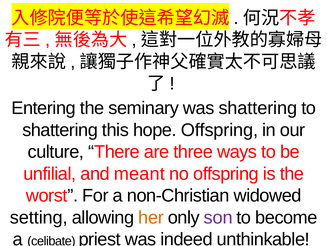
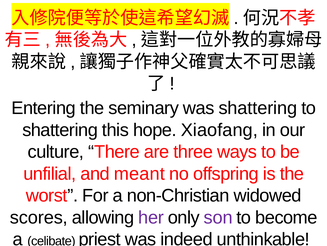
hope Offspring: Offspring -> Xiaofang
setting: setting -> scores
her colour: orange -> purple
